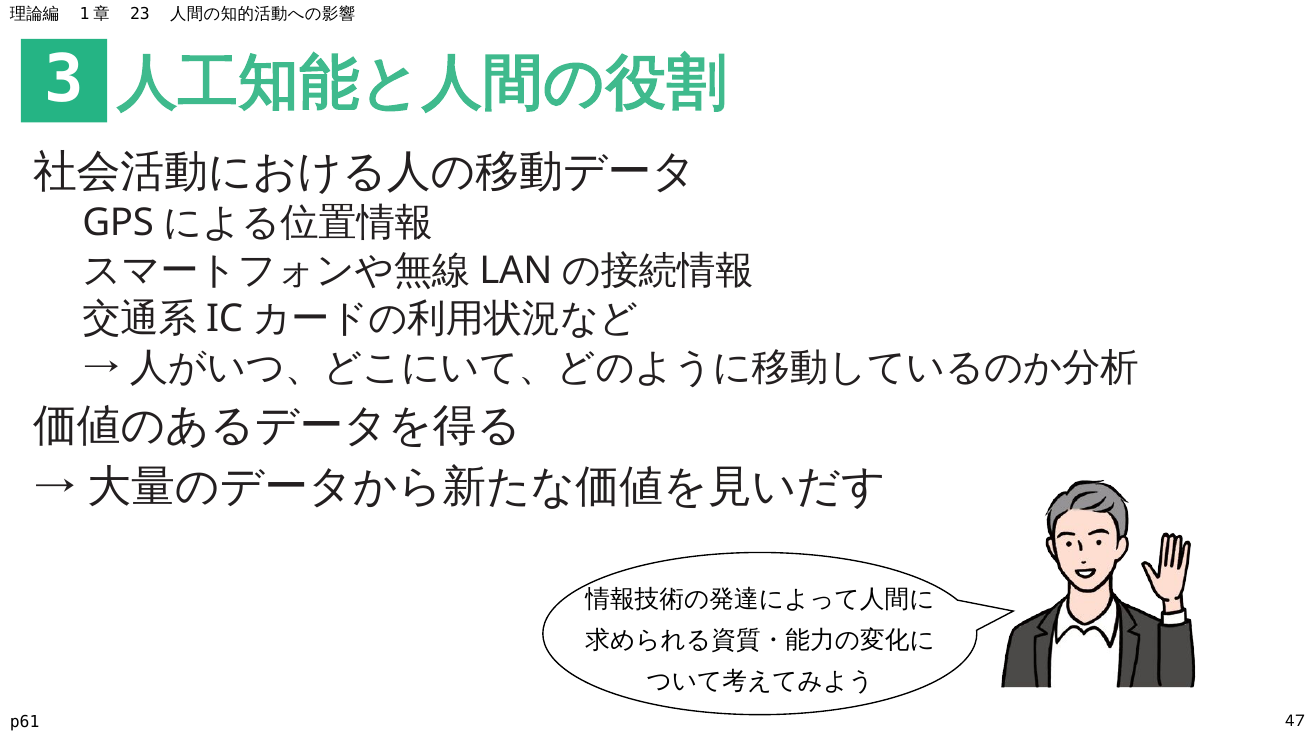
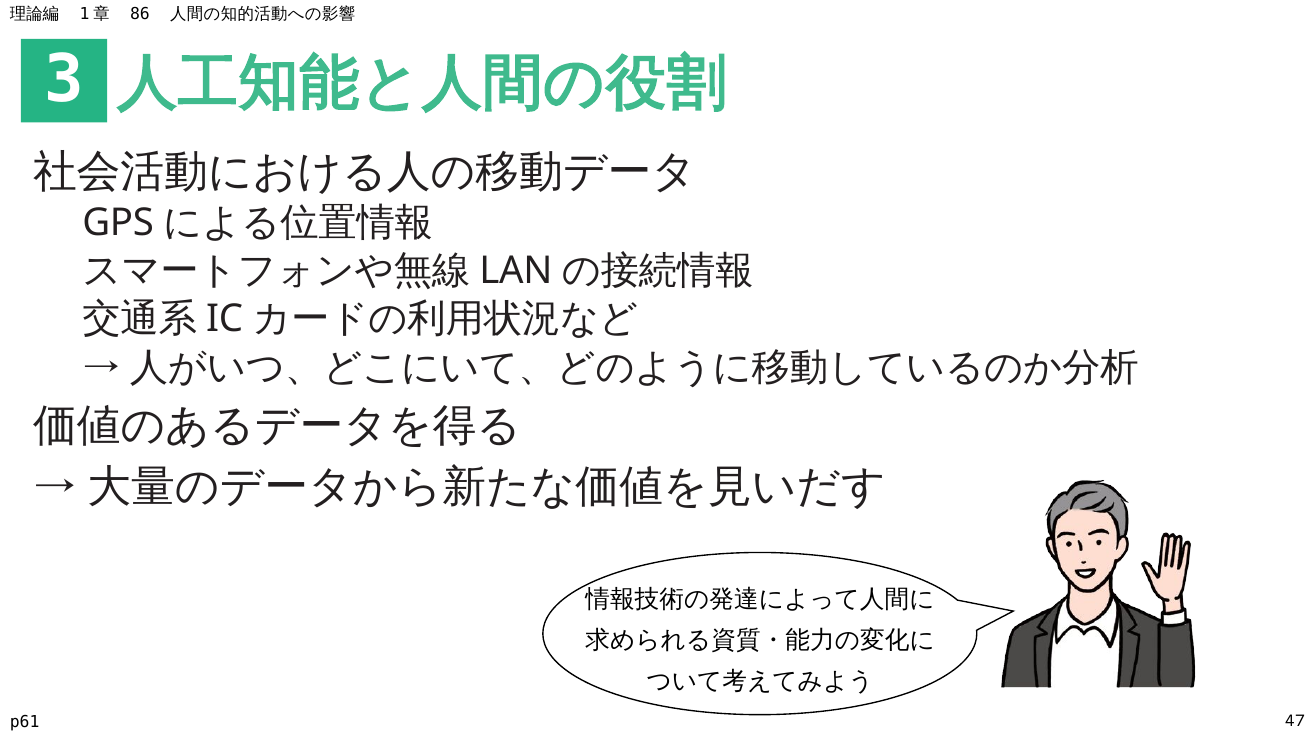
23: 23 -> 86
